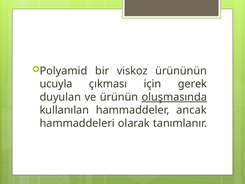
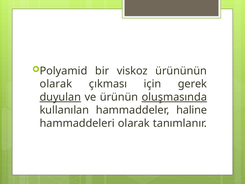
ucuyla at (56, 84): ucuyla -> olarak
duyulan underline: none -> present
ancak: ancak -> haline
